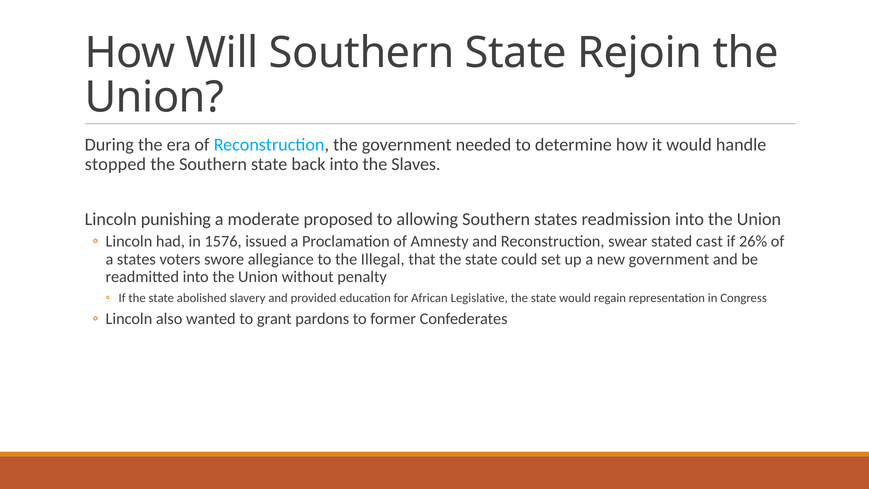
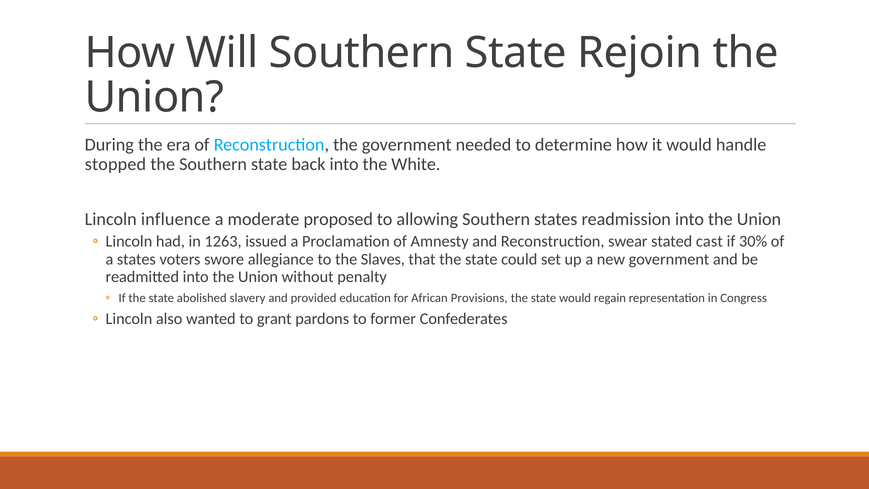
Slaves: Slaves -> White
punishing: punishing -> influence
1576: 1576 -> 1263
26%: 26% -> 30%
Illegal: Illegal -> Slaves
Legislative: Legislative -> Provisions
